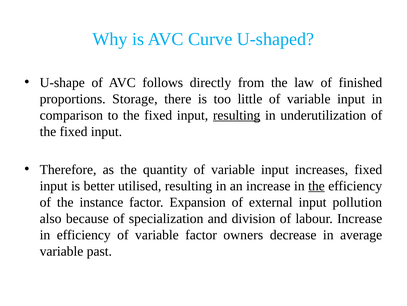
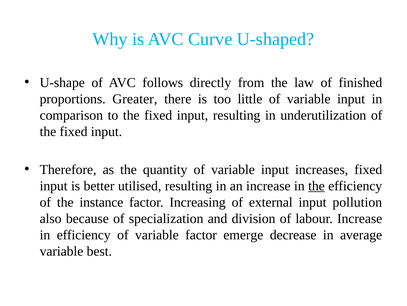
Storage: Storage -> Greater
resulting at (237, 115) underline: present -> none
Expansion: Expansion -> Increasing
owners: owners -> emerge
past: past -> best
